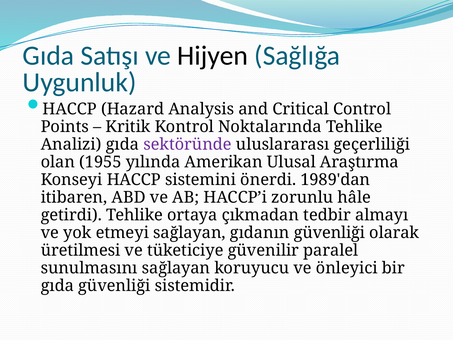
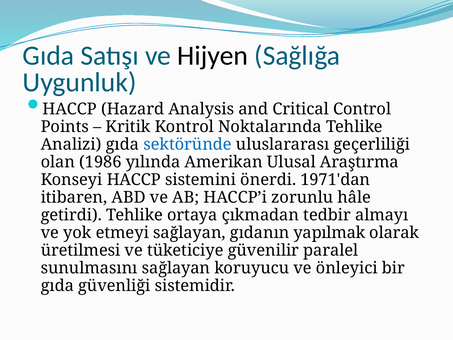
sektöründe colour: purple -> blue
1955: 1955 -> 1986
1989'dan: 1989'dan -> 1971'dan
gıdanın güvenliği: güvenliği -> yapılmak
